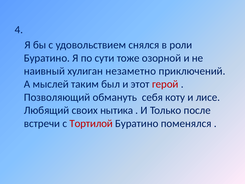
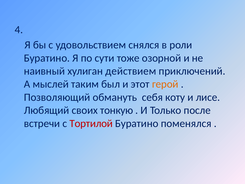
незаметно: незаметно -> действием
герой colour: red -> orange
нытика: нытика -> тонкую
